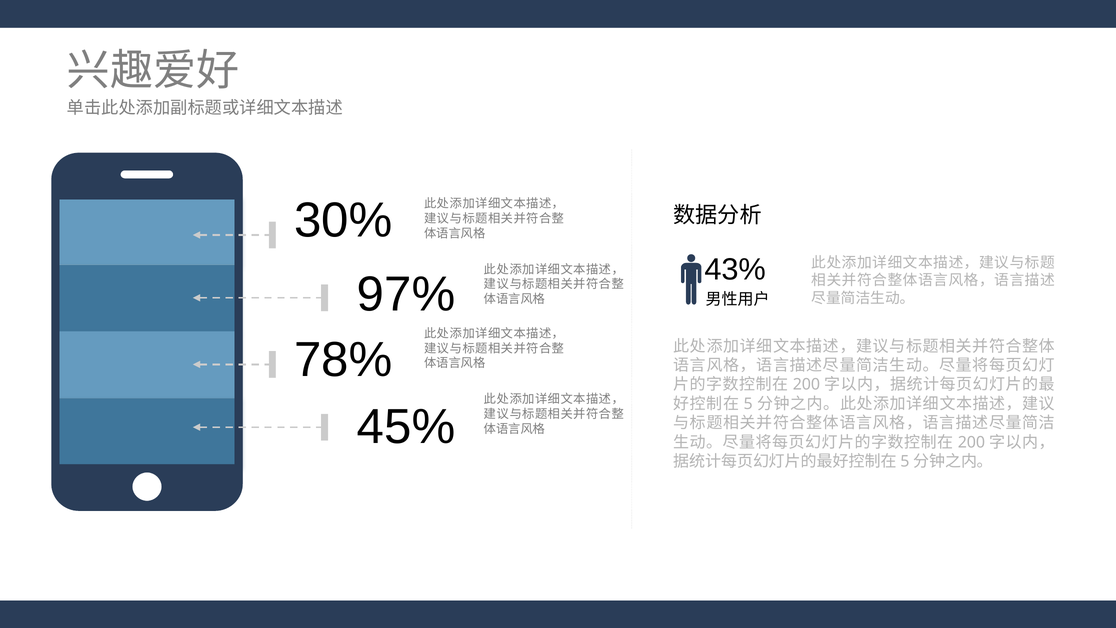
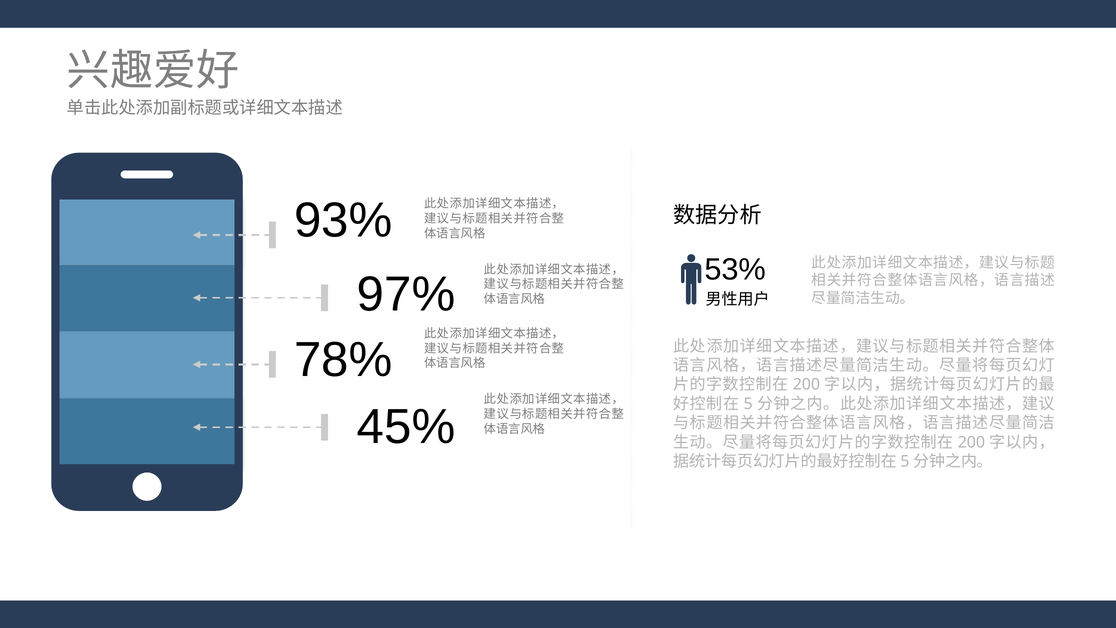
30%: 30% -> 93%
43%: 43% -> 53%
